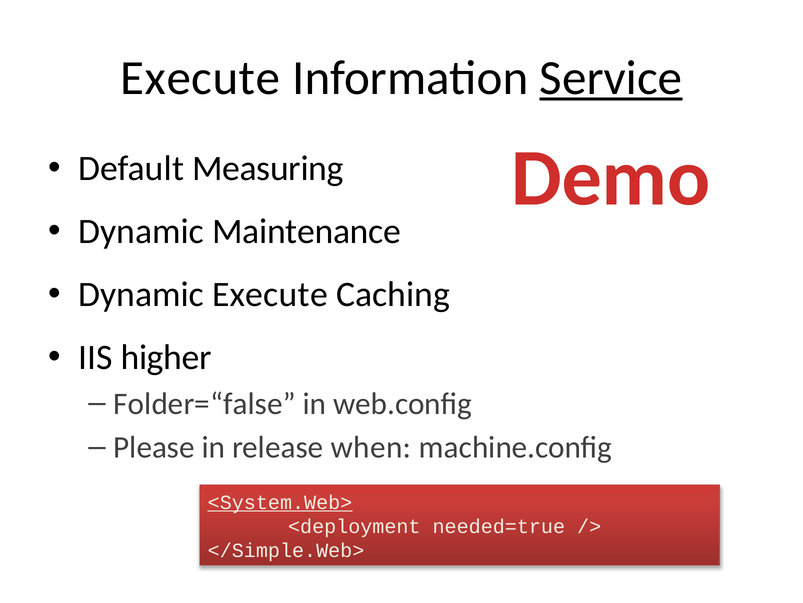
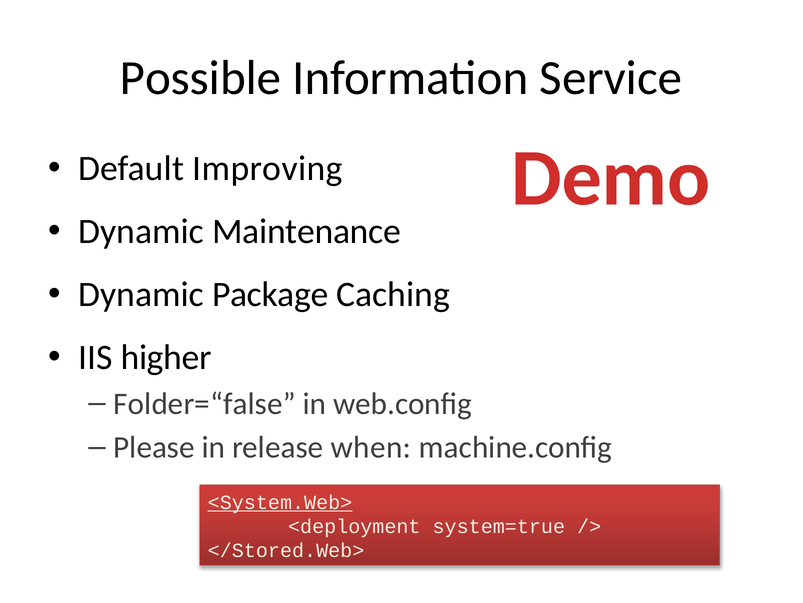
Execute at (200, 78): Execute -> Possible
Service underline: present -> none
Measuring: Measuring -> Improving
Dynamic Execute: Execute -> Package
needed=true: needed=true -> system=true
</Simple.Web>: </Simple.Web> -> </Stored.Web>
